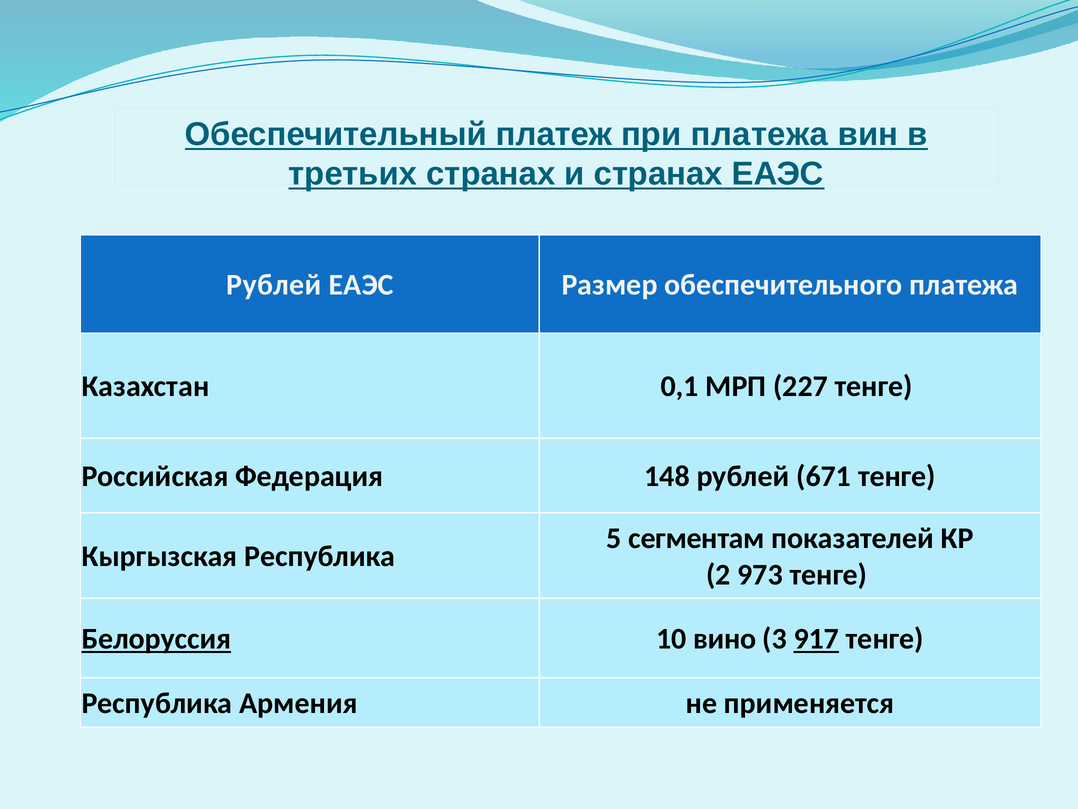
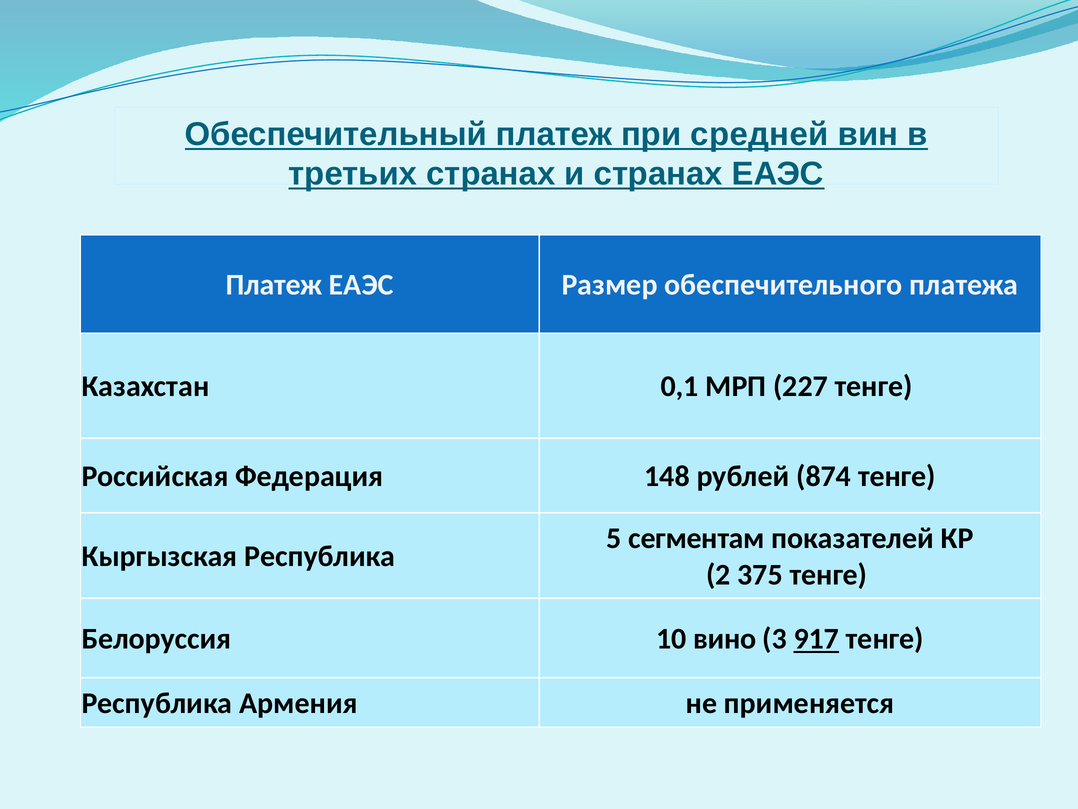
при платежа: платежа -> средней
Рублей at (274, 285): Рублей -> Платеж
671: 671 -> 874
973: 973 -> 375
Белоруссия underline: present -> none
